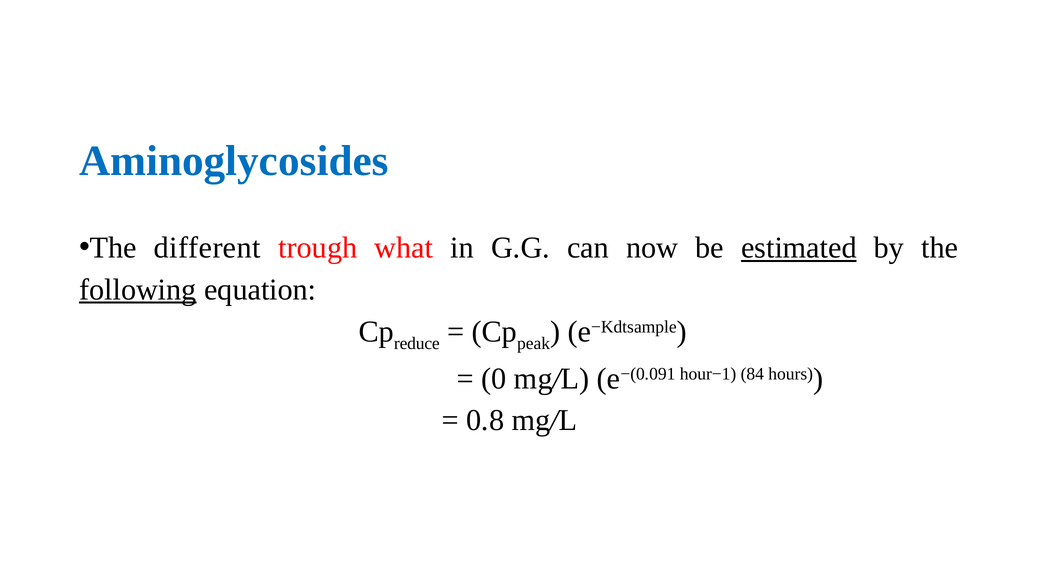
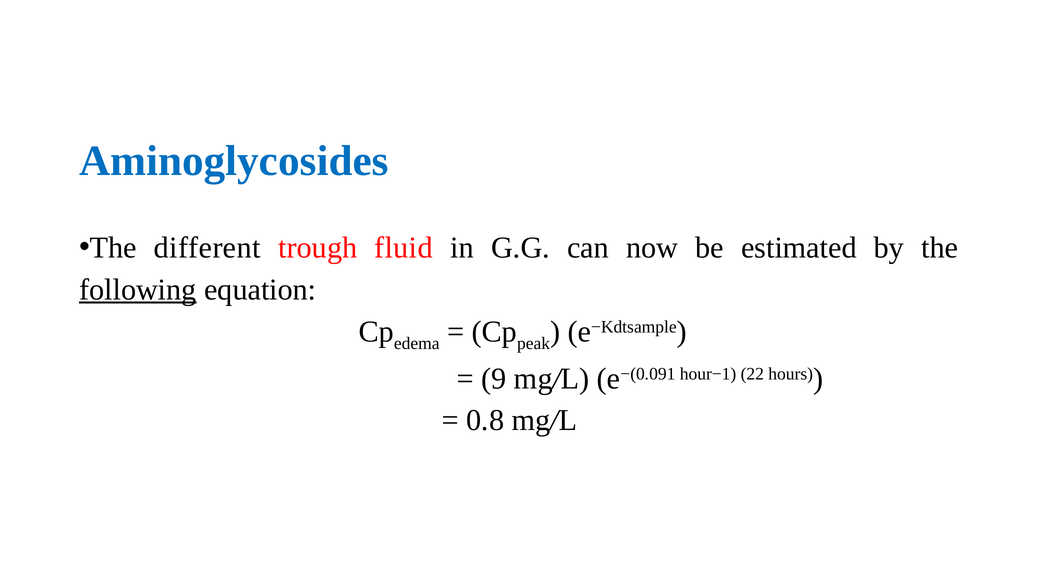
what: what -> fluid
estimated underline: present -> none
reduce: reduce -> edema
0: 0 -> 9
84: 84 -> 22
